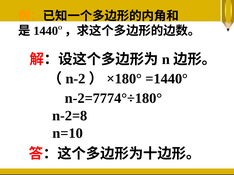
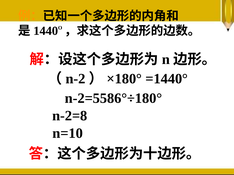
n-2=7774°÷180°: n-2=7774°÷180° -> n-2=5586°÷180°
